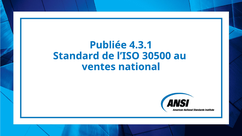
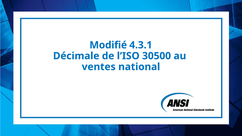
Publiée: Publiée -> Modifié
Standard: Standard -> Décimale
